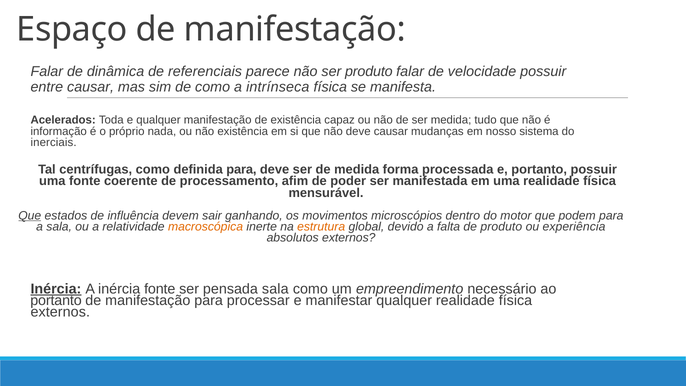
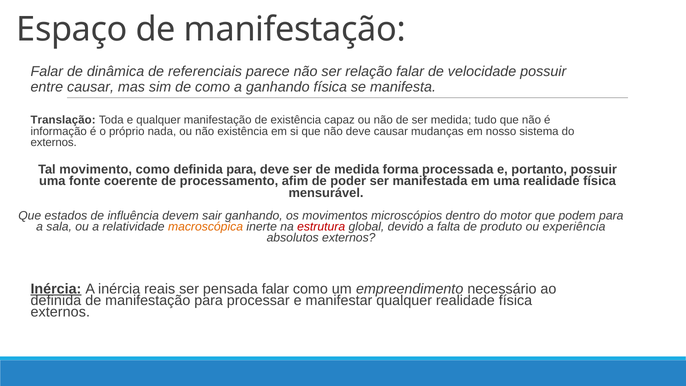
ser produto: produto -> relação
a intrínseca: intrínseca -> ganhando
Acelerados: Acelerados -> Translação
inerciais at (54, 143): inerciais -> externos
centrífugas: centrífugas -> movimento
Que at (30, 215) underline: present -> none
estrutura colour: orange -> red
inércia fonte: fonte -> reais
pensada sala: sala -> falar
portanto at (56, 300): portanto -> definida
